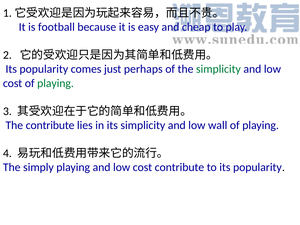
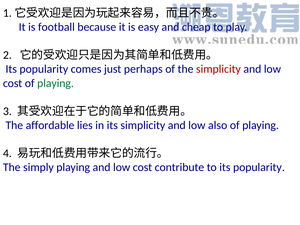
simplicity at (218, 69) colour: green -> red
The contribute: contribute -> affordable
wall: wall -> also
